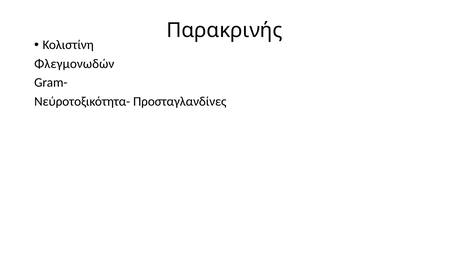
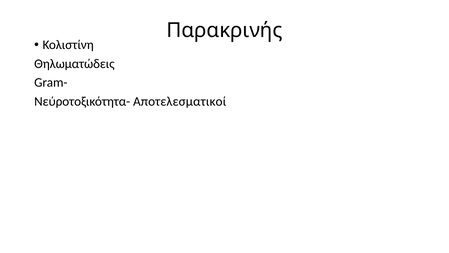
Φλεγμονωδών: Φλεγμονωδών -> Θηλωματώδεις
Προσταγλανδίνες: Προσταγλανδίνες -> Αποτελεσματικοί
